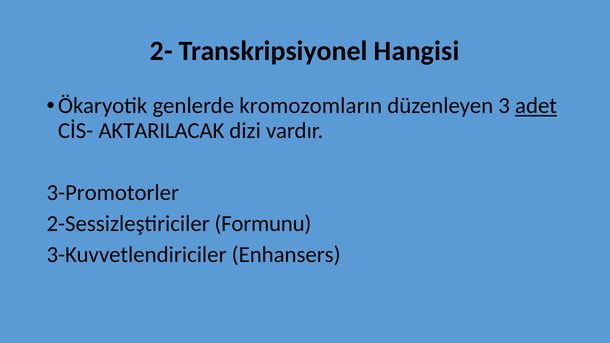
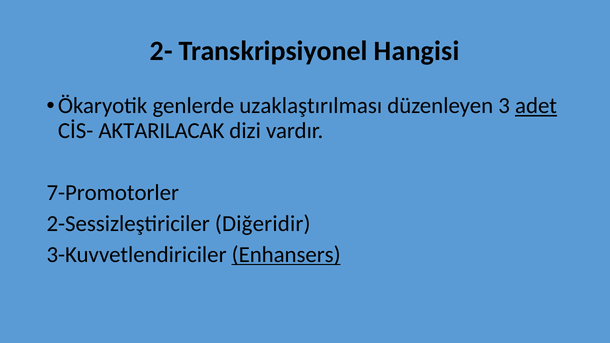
kromozomların: kromozomların -> uzaklaştırılması
3-Promotorler: 3-Promotorler -> 7-Promotorler
Formunu: Formunu -> Diğeridir
Enhansers underline: none -> present
